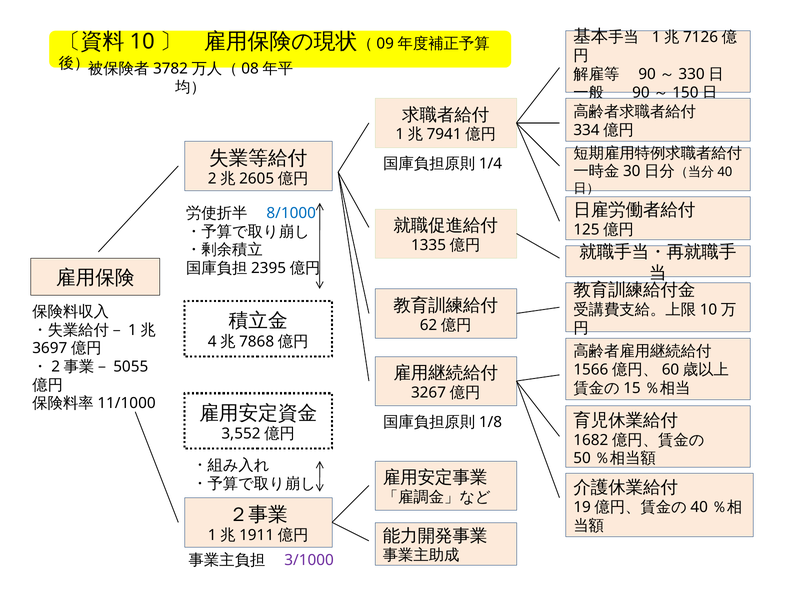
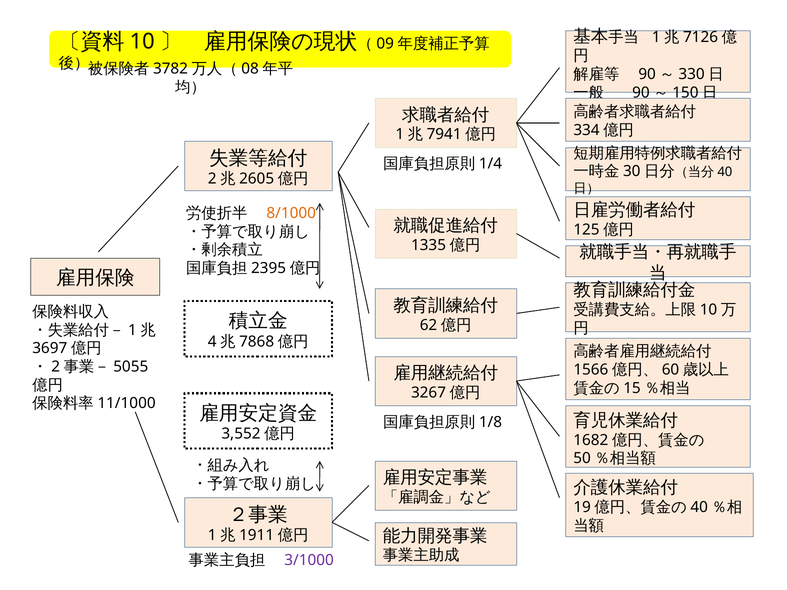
8/1000 colour: blue -> orange
